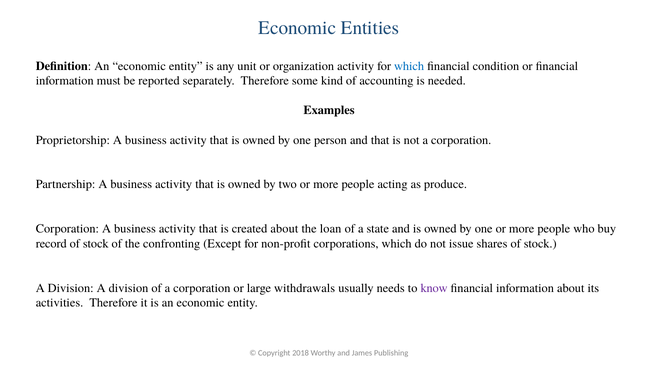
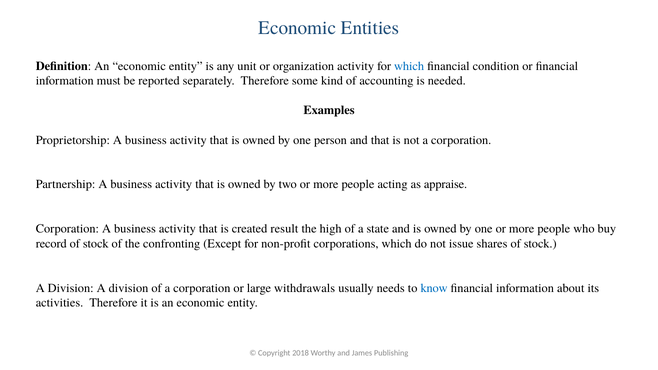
produce: produce -> appraise
created about: about -> result
loan: loan -> high
know colour: purple -> blue
